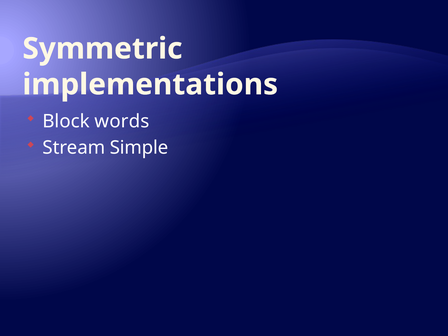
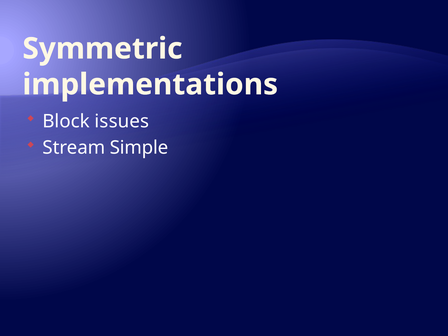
words: words -> issues
